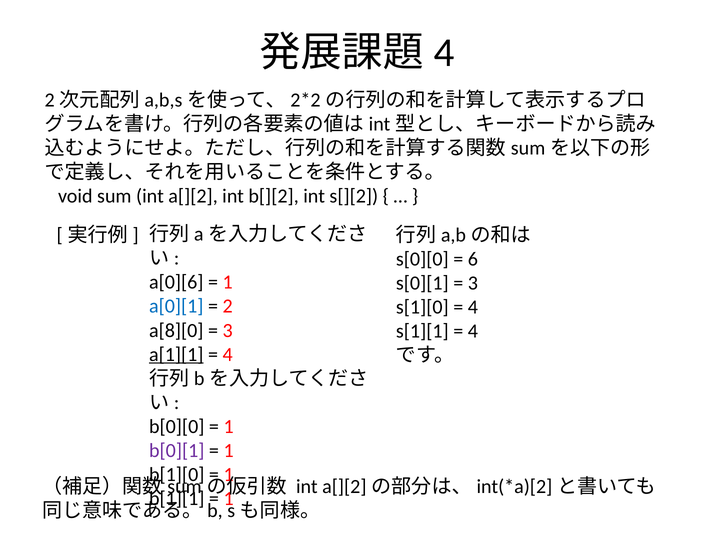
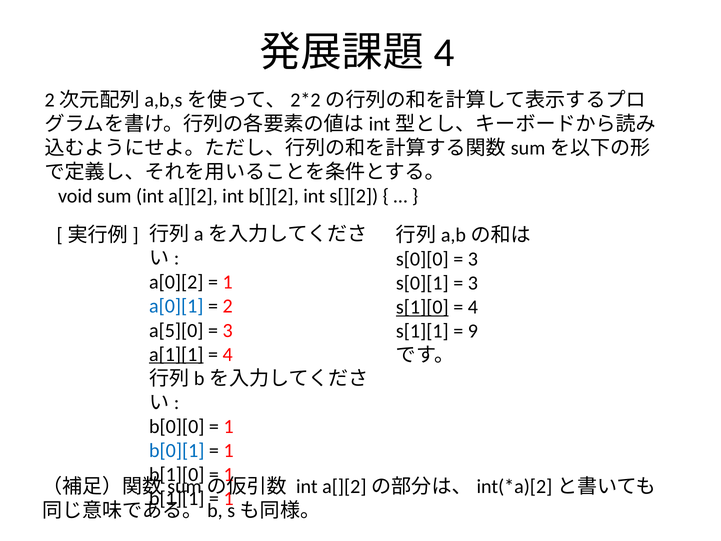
6 at (473, 259): 6 -> 3
a[0][6: a[0][6 -> a[0][2
s[1][0 underline: none -> present
a[8][0: a[8][0 -> a[5][0
4 at (473, 331): 4 -> 9
b[0][1 colour: purple -> blue
